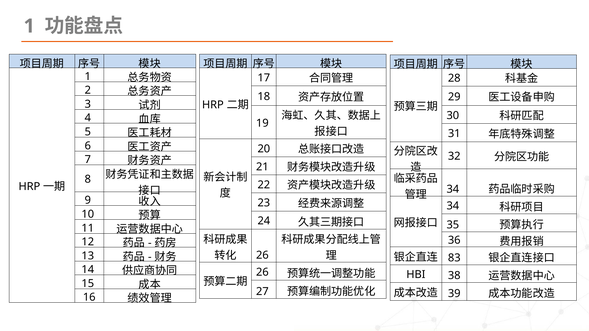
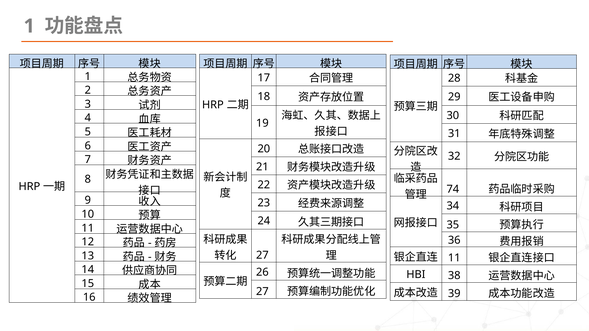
34 at (453, 189): 34 -> 74
26 at (262, 256): 26 -> 27
83 at (454, 258): 83 -> 11
